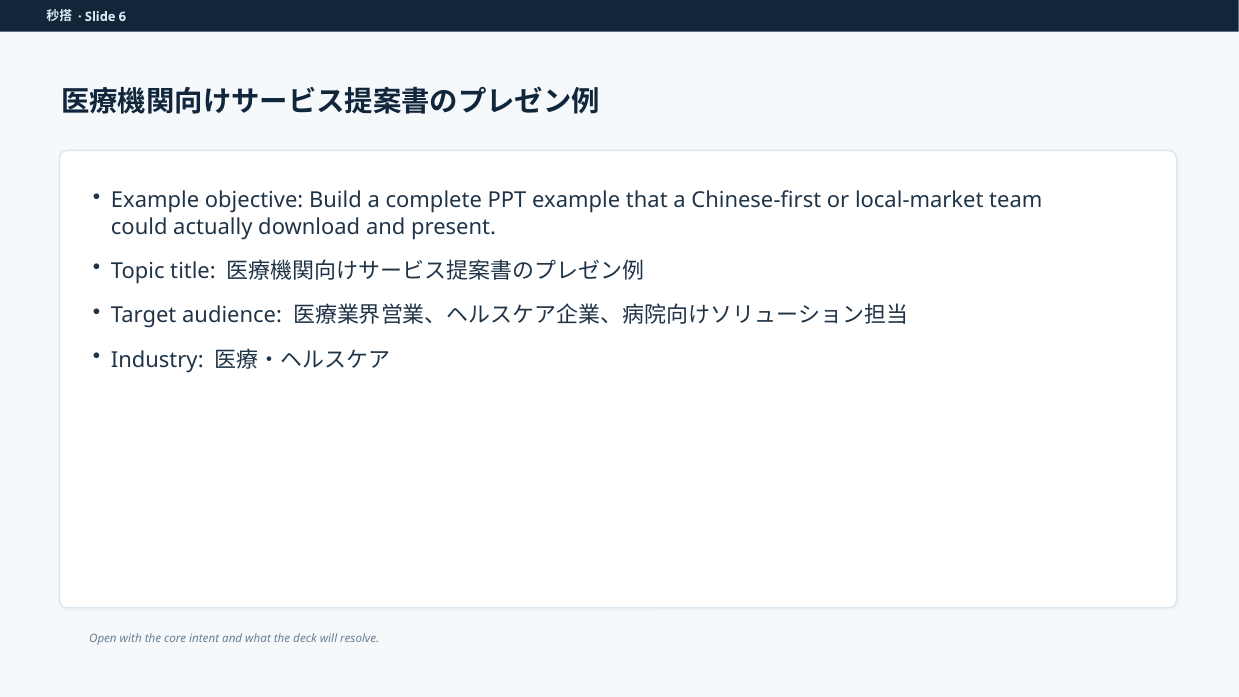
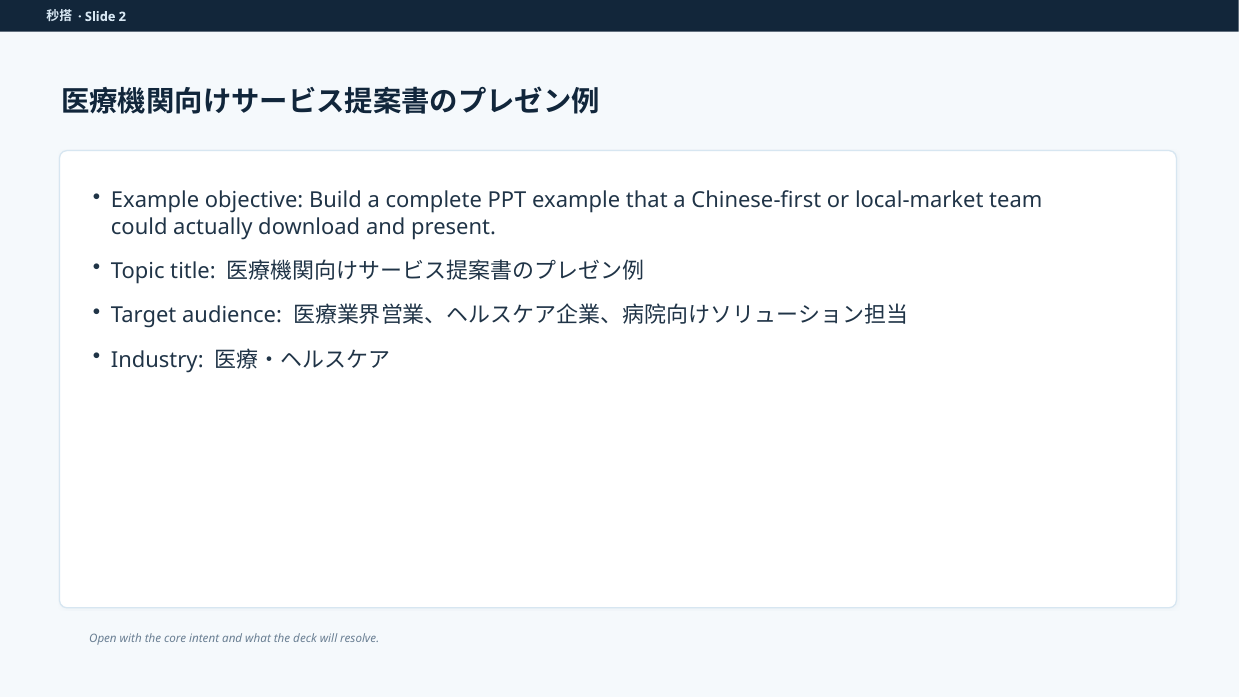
6: 6 -> 2
